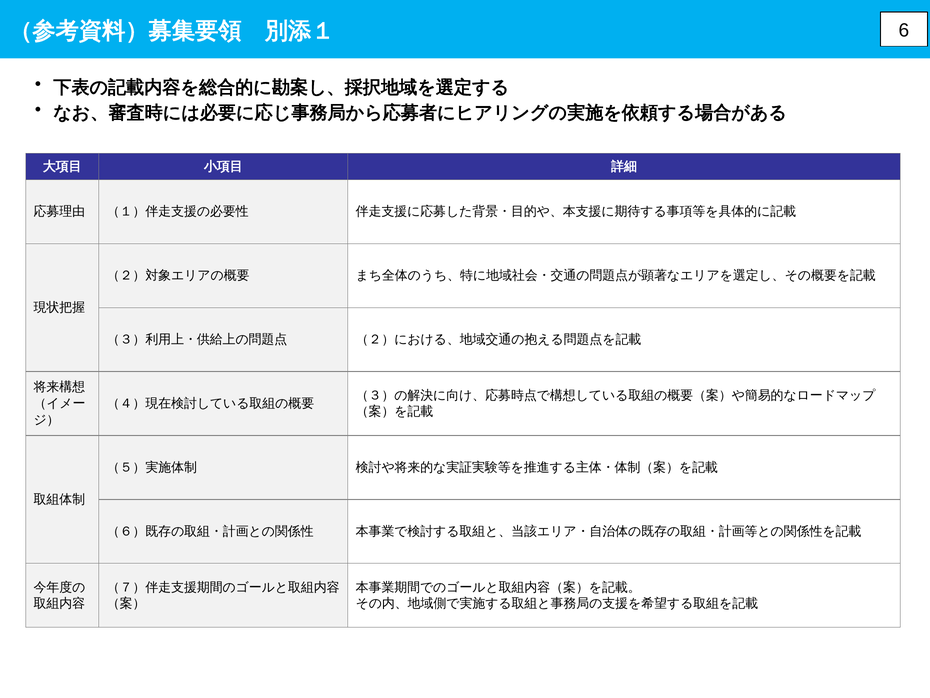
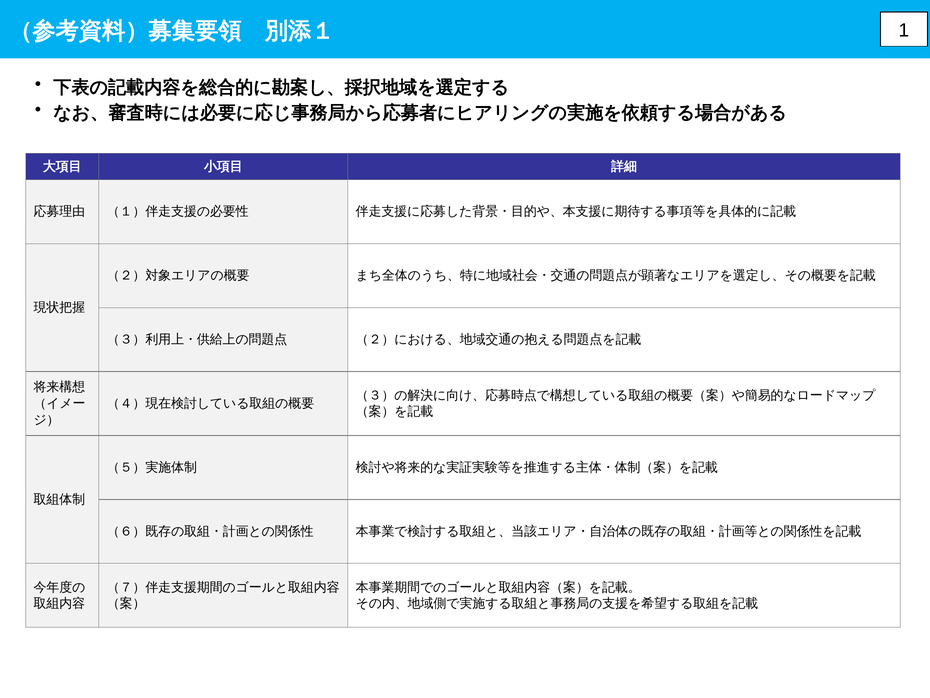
6: 6 -> 1
